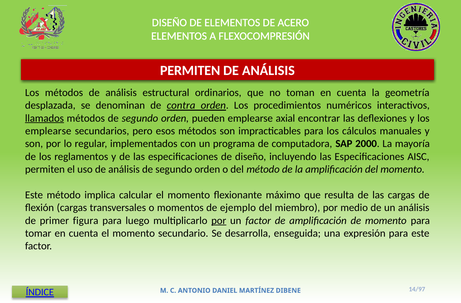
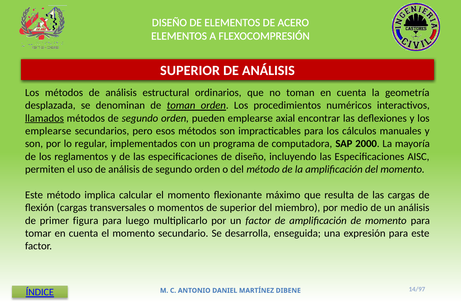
PERMITEN at (190, 71): PERMITEN -> SUPERIOR
de contra: contra -> toman
de ejemplo: ejemplo -> superior
por at (219, 220) underline: present -> none
